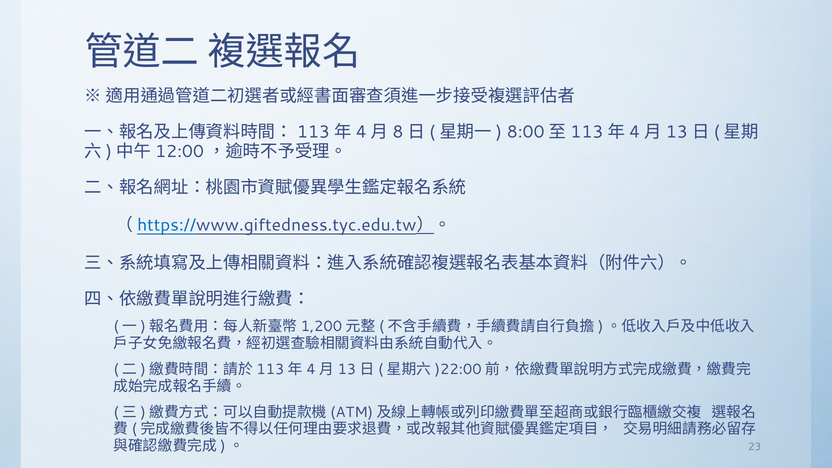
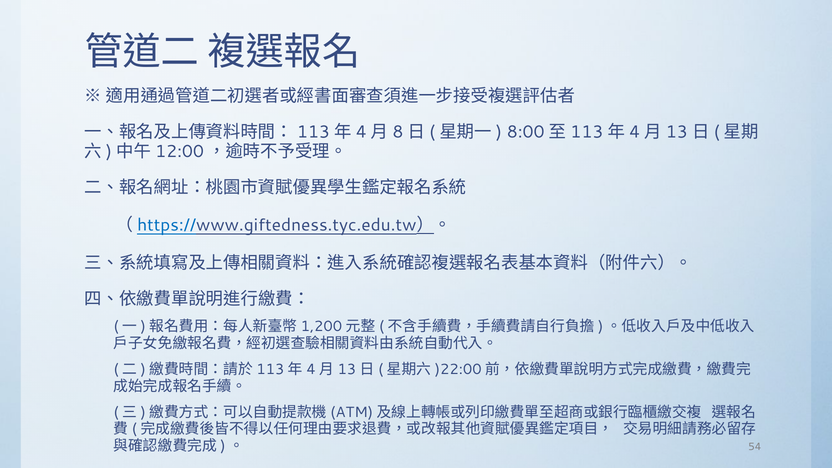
23: 23 -> 54
